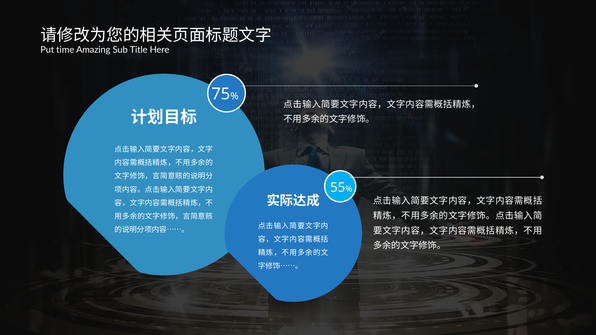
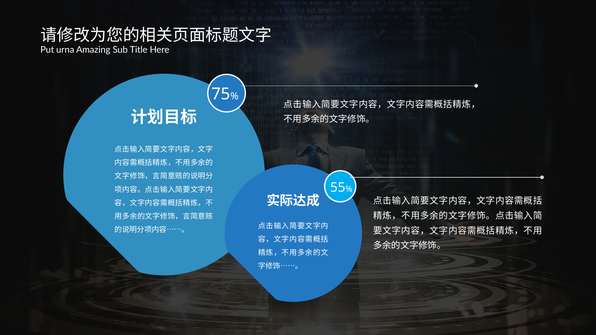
time: time -> urna
